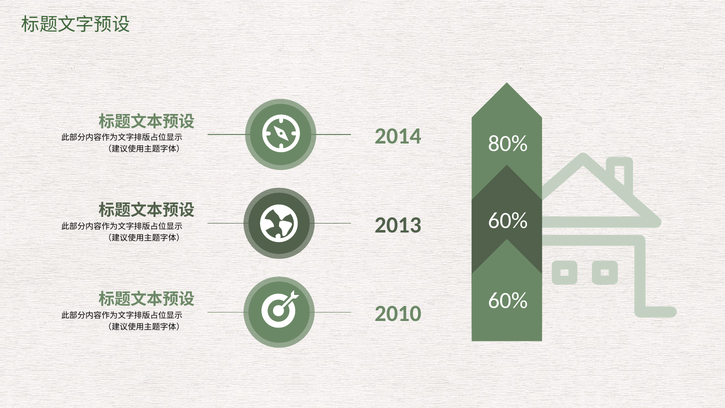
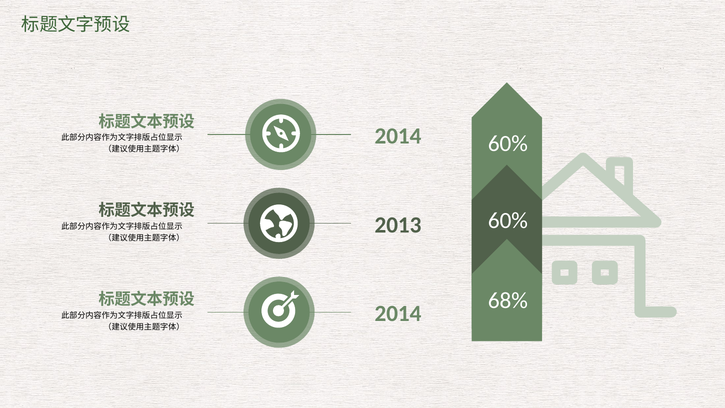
80% at (508, 144): 80% -> 60%
60% at (508, 300): 60% -> 68%
2010 at (398, 314): 2010 -> 2014
